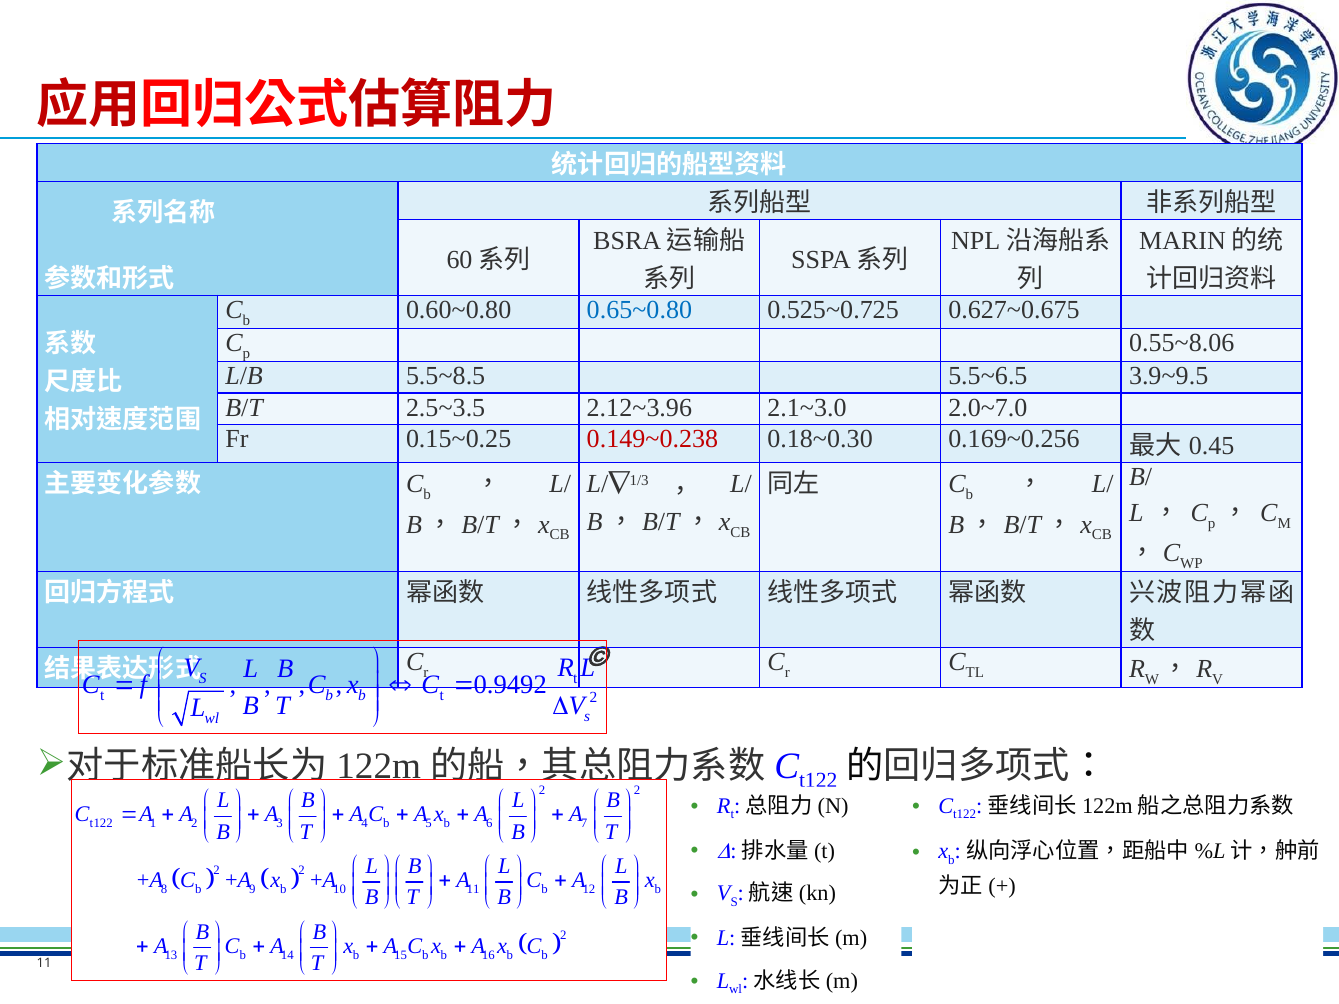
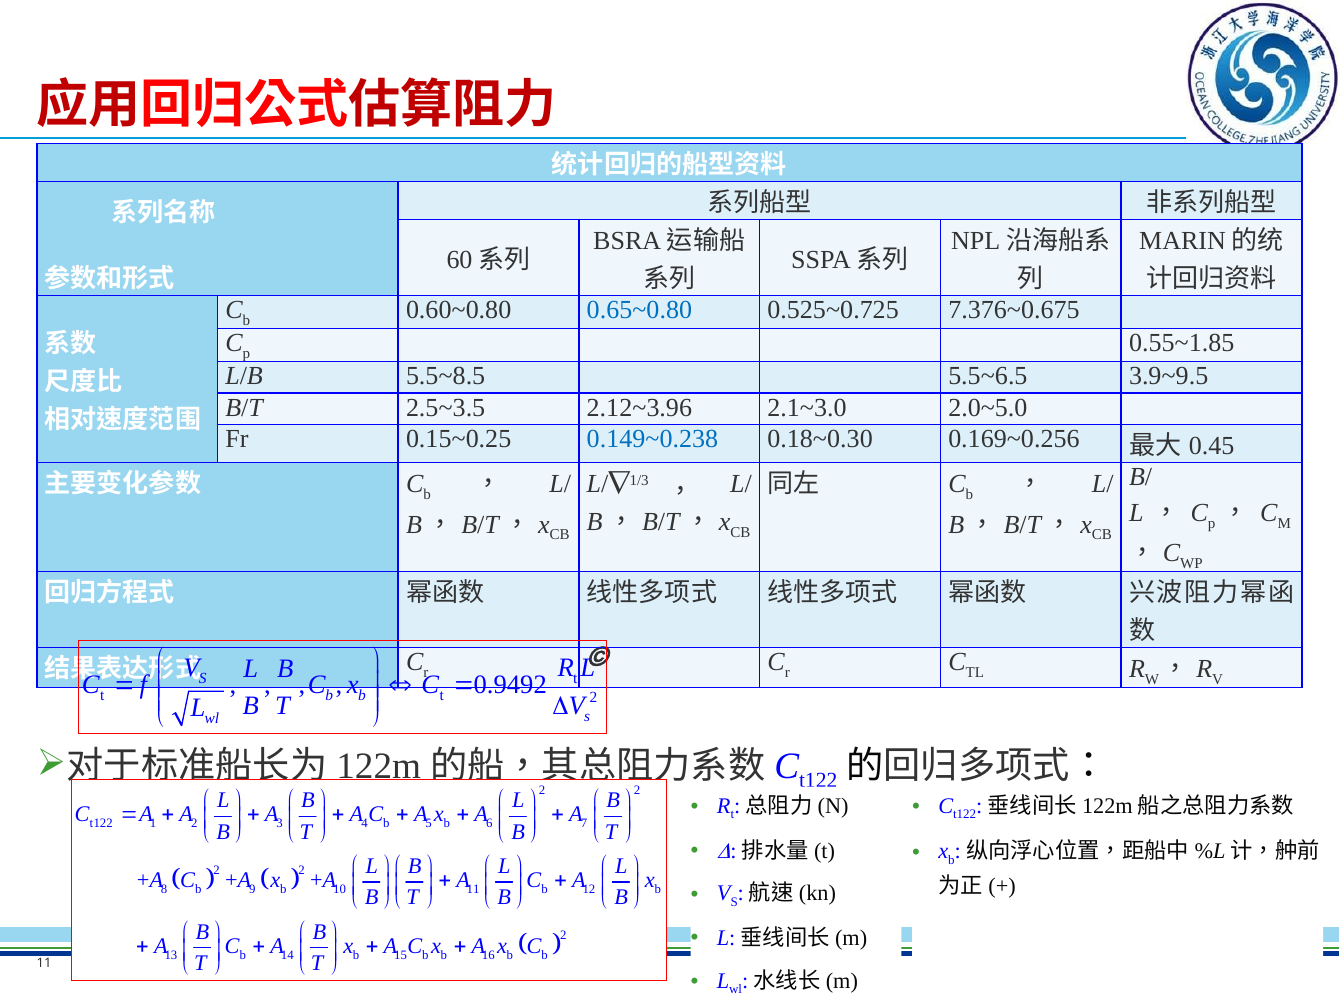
0.627~0.675: 0.627~0.675 -> 7.376~0.675
0.55~8.06: 0.55~8.06 -> 0.55~1.85
2.0~7.0: 2.0~7.0 -> 2.0~5.0
0.149~0.238 colour: red -> blue
